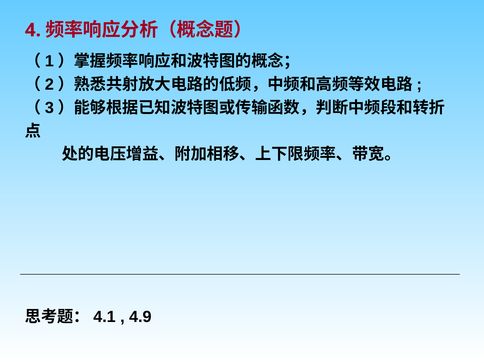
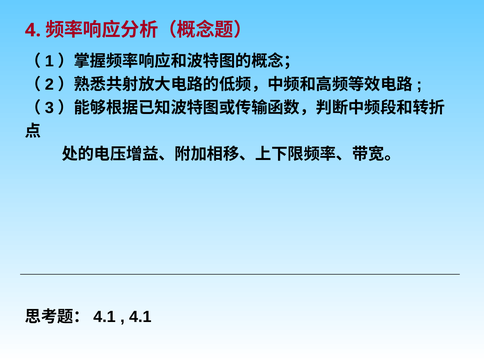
4.9: 4.9 -> 4.1
